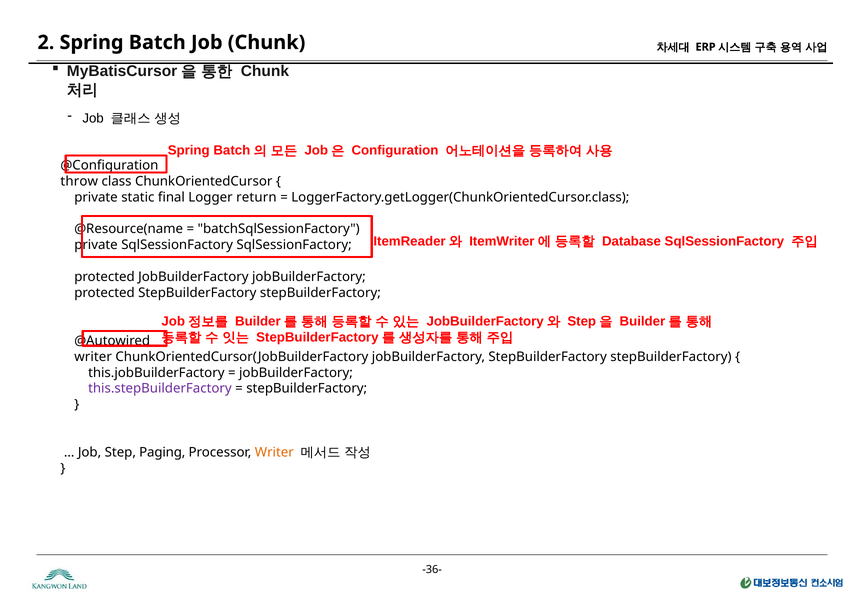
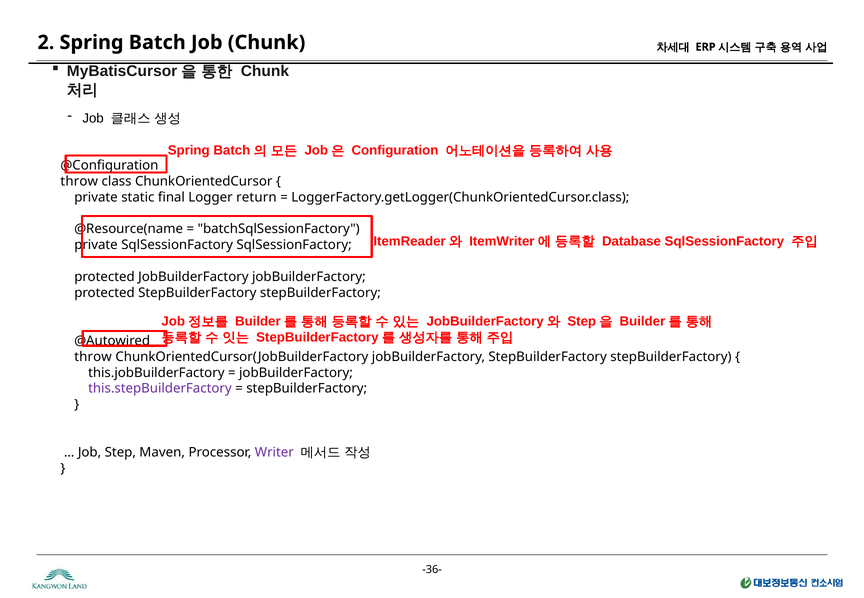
writer at (93, 357): writer -> throw
Paging: Paging -> Maven
Writer at (274, 452) colour: orange -> purple
